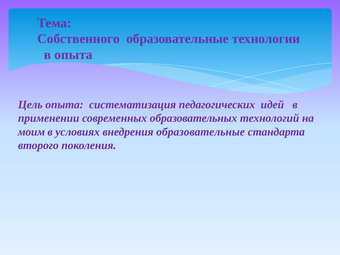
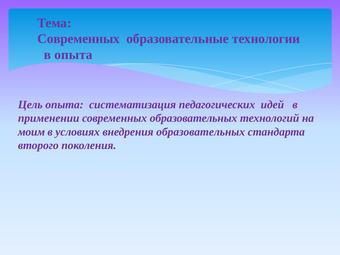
Собственного at (79, 39): Собственного -> Современных
внедрения образовательные: образовательные -> образовательных
